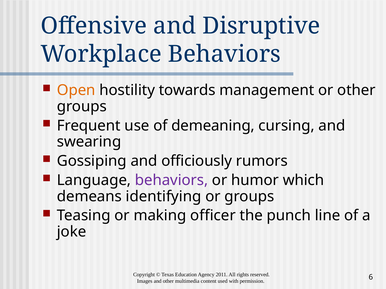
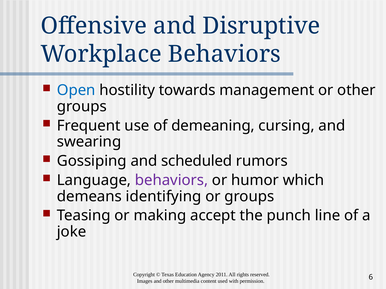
Open colour: orange -> blue
officiously: officiously -> scheduled
officer: officer -> accept
